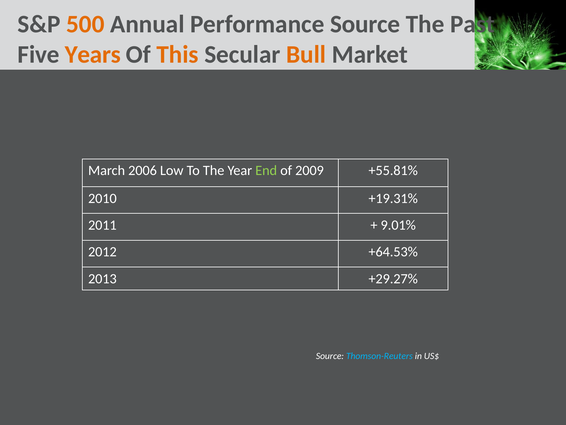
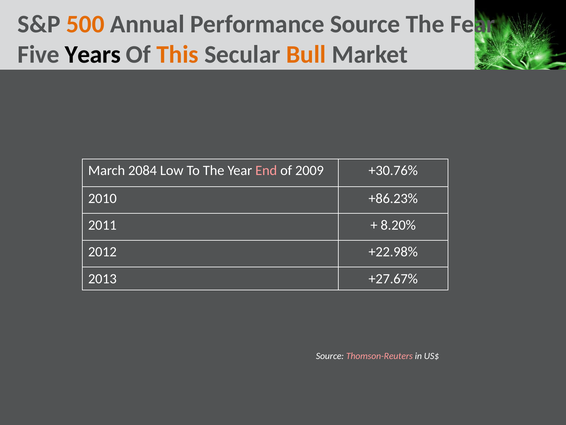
Past: Past -> Fear
Years colour: orange -> black
2006: 2006 -> 2084
End colour: light green -> pink
+55.81%: +55.81% -> +30.76%
+19.31%: +19.31% -> +86.23%
9.01%: 9.01% -> 8.20%
+64.53%: +64.53% -> +22.98%
+29.27%: +29.27% -> +27.67%
Thomson-Reuters colour: light blue -> pink
